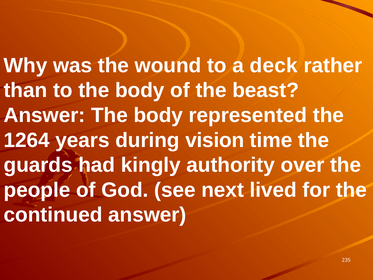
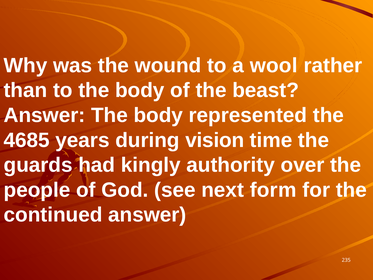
deck: deck -> wool
1264: 1264 -> 4685
lived: lived -> form
